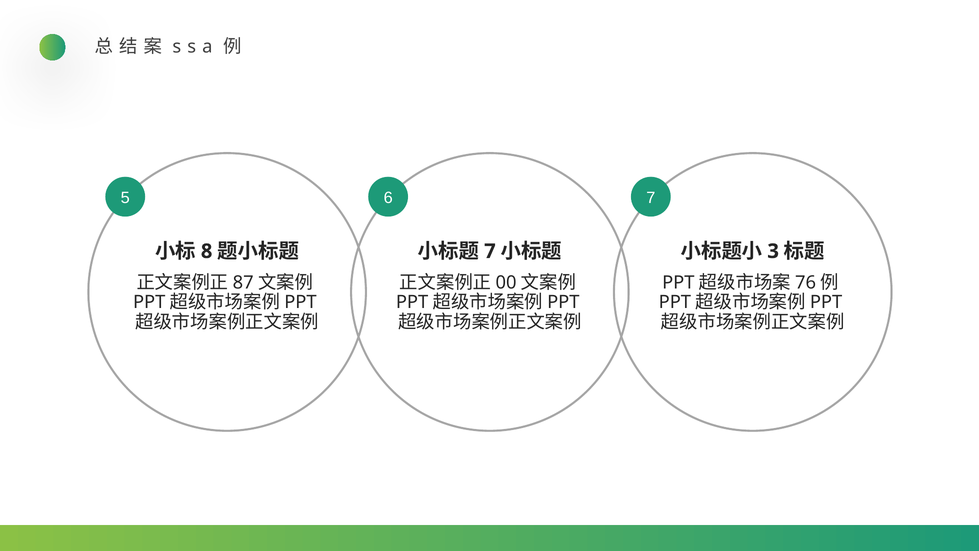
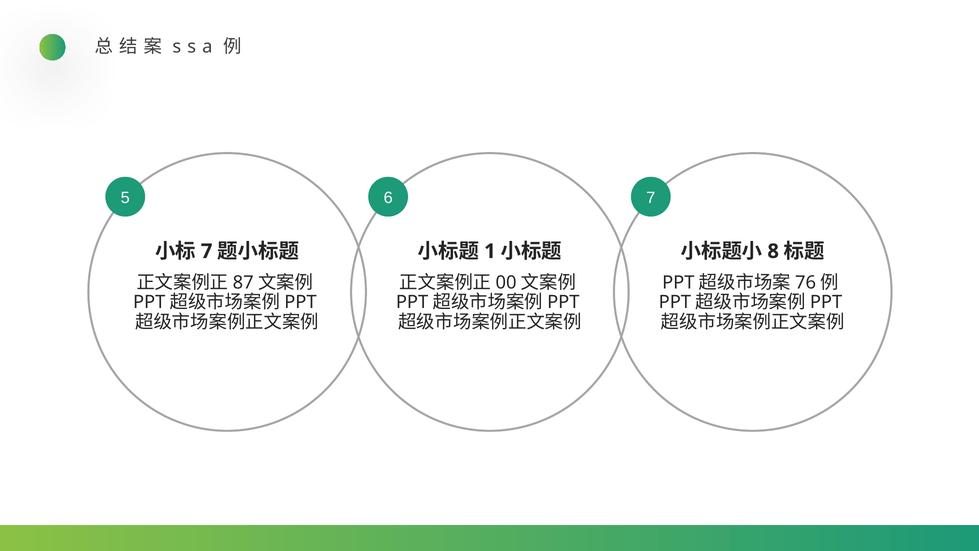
8 at (207, 251): 8 -> 7
7 at (490, 251): 7 -> 1
3: 3 -> 8
